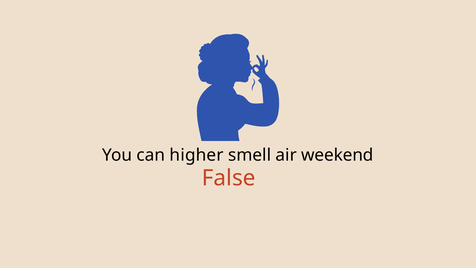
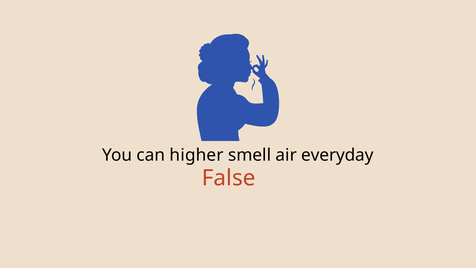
weekend: weekend -> everyday
